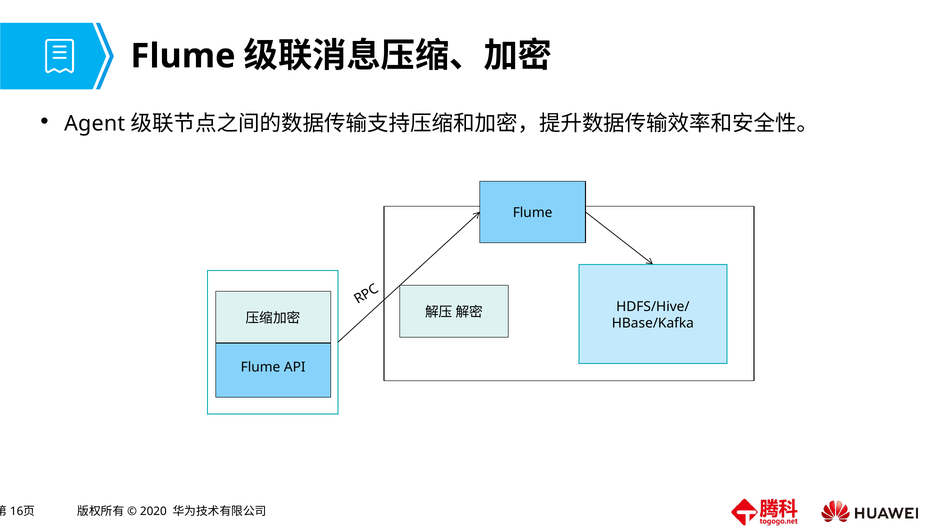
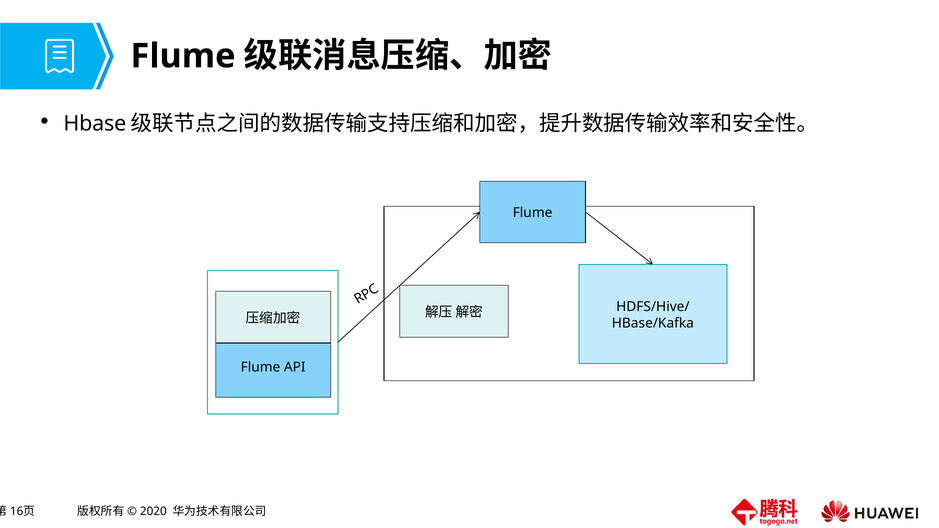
Agent: Agent -> Hbase
